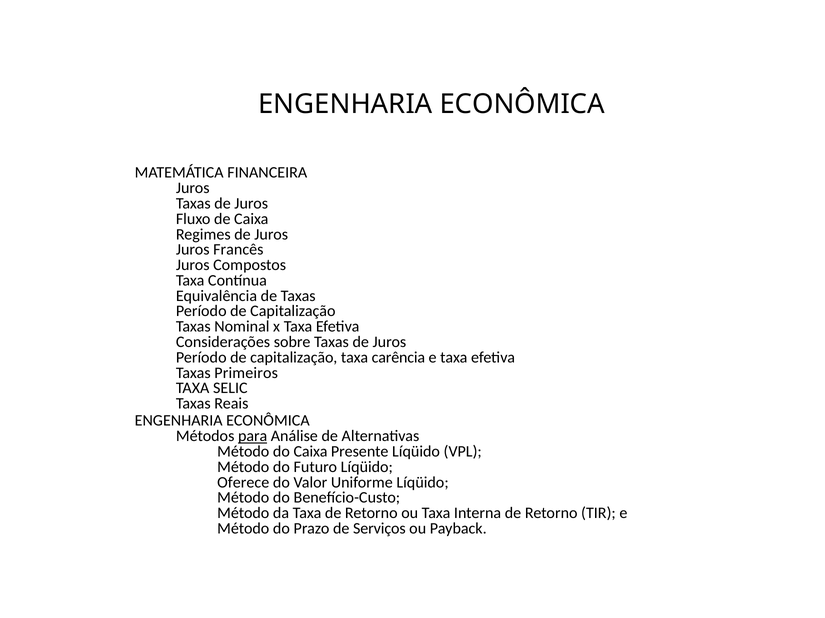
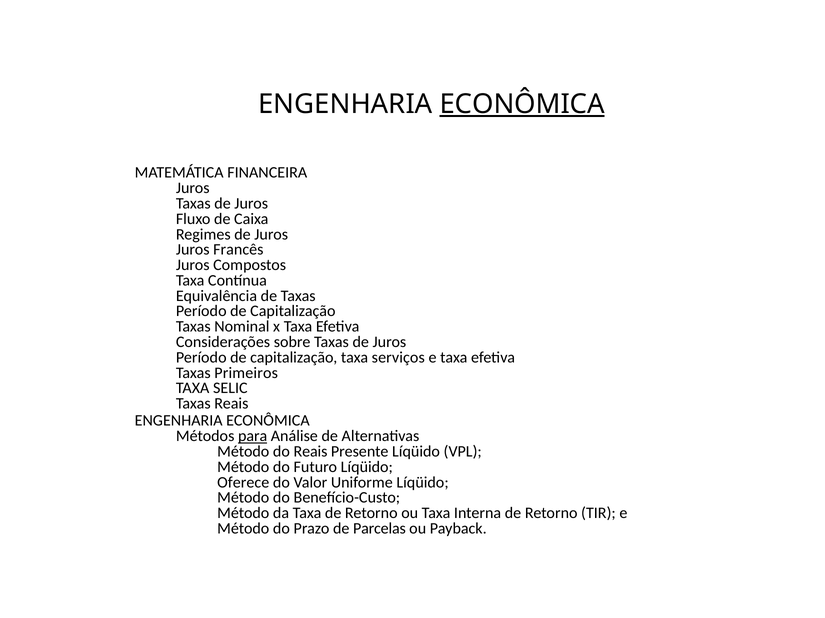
ECONÔMICA at (522, 104) underline: none -> present
carência: carência -> serviços
do Caixa: Caixa -> Reais
Serviços: Serviços -> Parcelas
